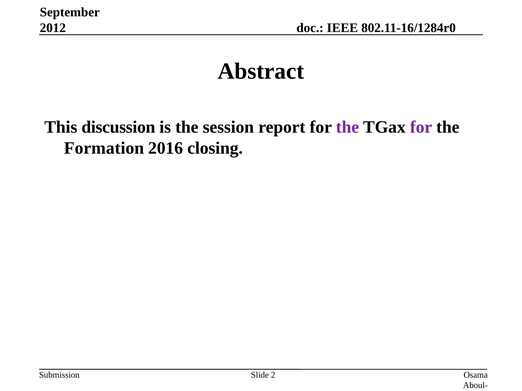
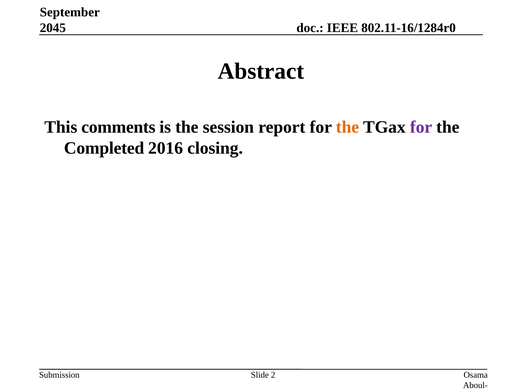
2012: 2012 -> 2045
discussion: discussion -> comments
the at (347, 127) colour: purple -> orange
Formation: Formation -> Completed
